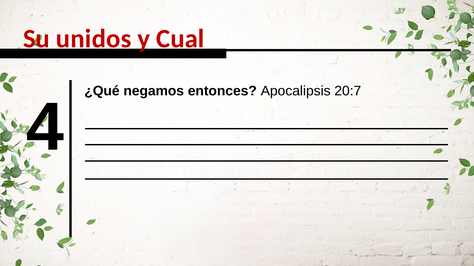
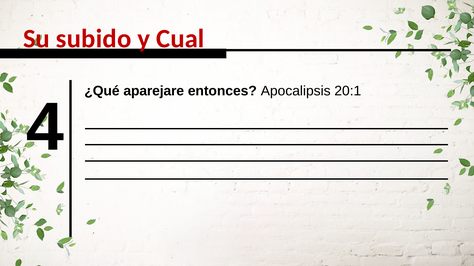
unidos: unidos -> subido
negamos: negamos -> aparejare
20:7: 20:7 -> 20:1
